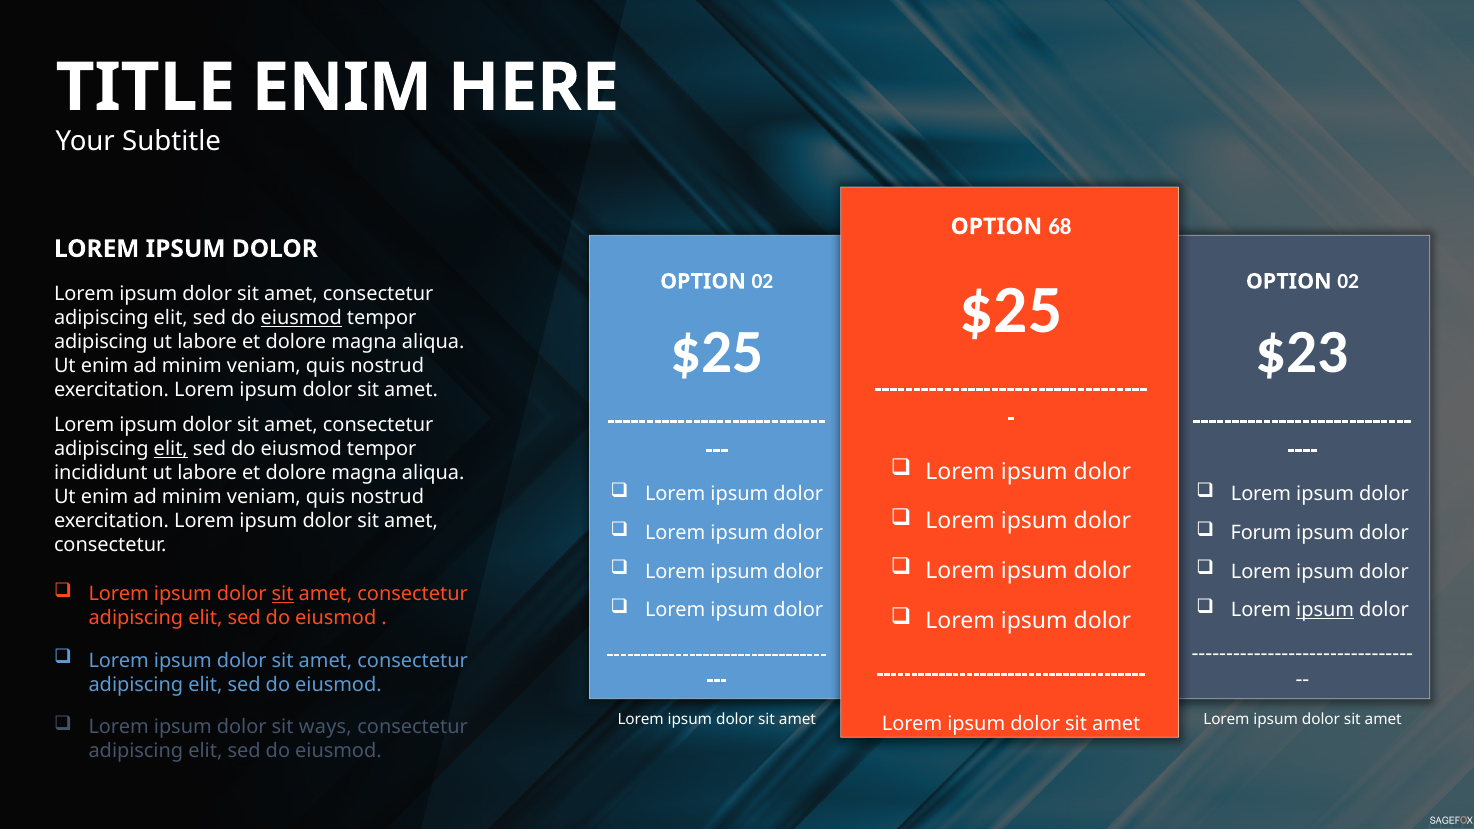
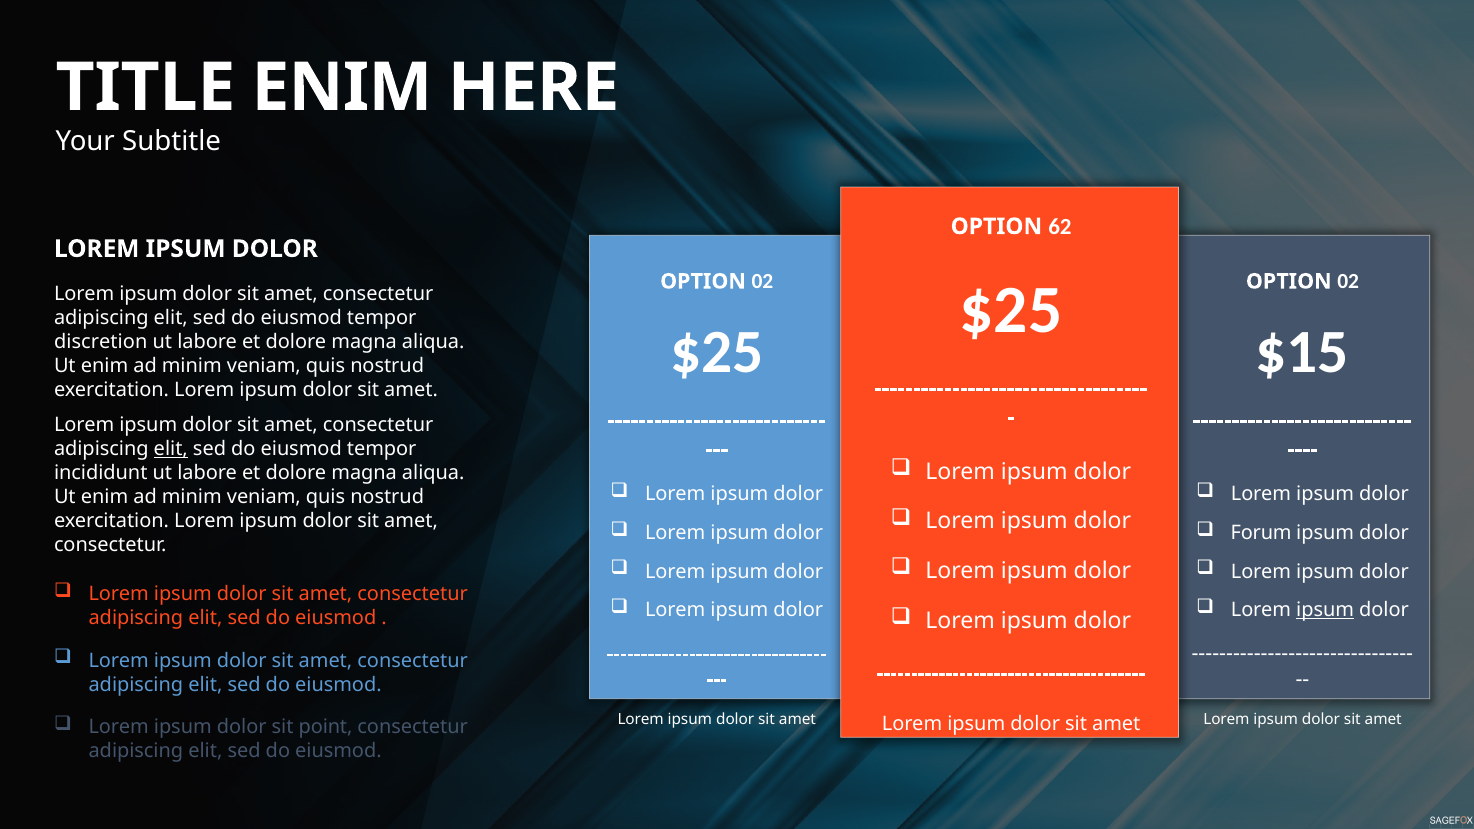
68: 68 -> 62
eiusmod at (301, 318) underline: present -> none
$23: $23 -> $15
adipiscing at (101, 342): adipiscing -> discretion
sit at (283, 594) underline: present -> none
ways: ways -> point
